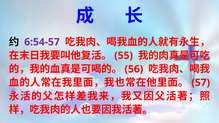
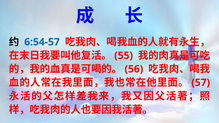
6:54-57 colour: purple -> blue
